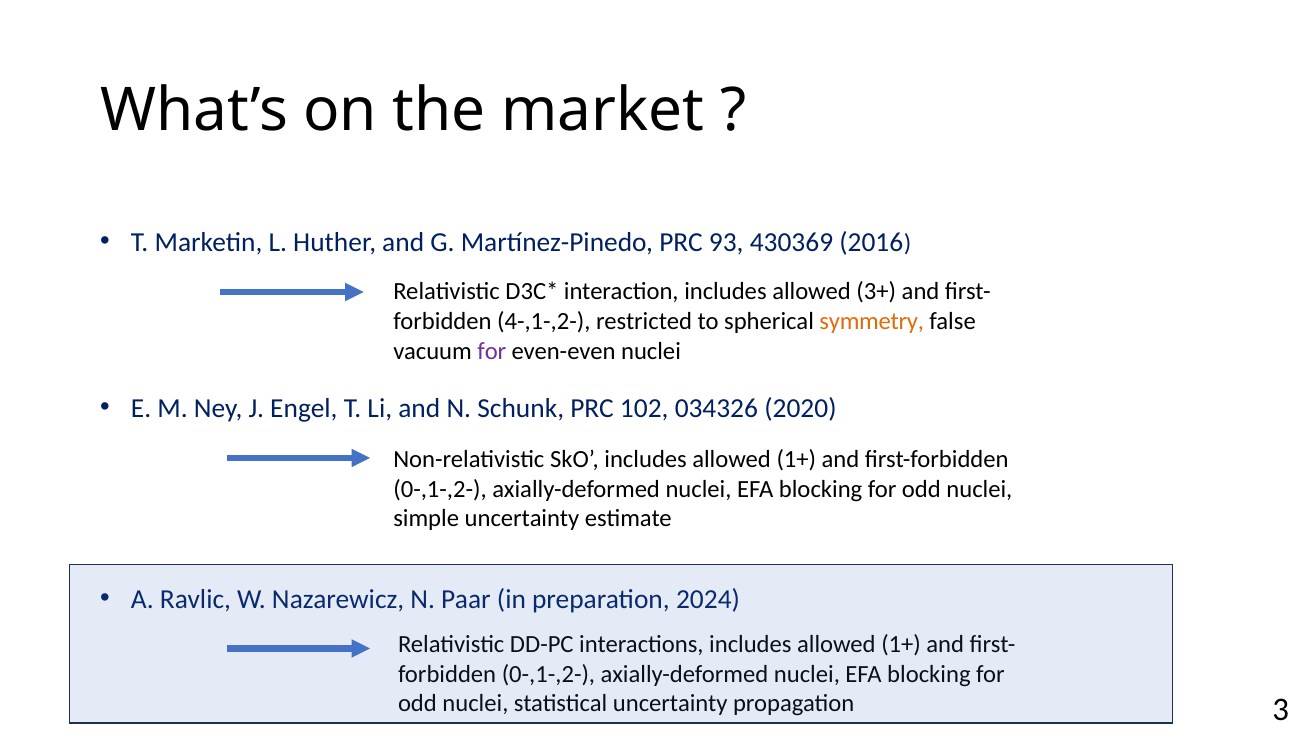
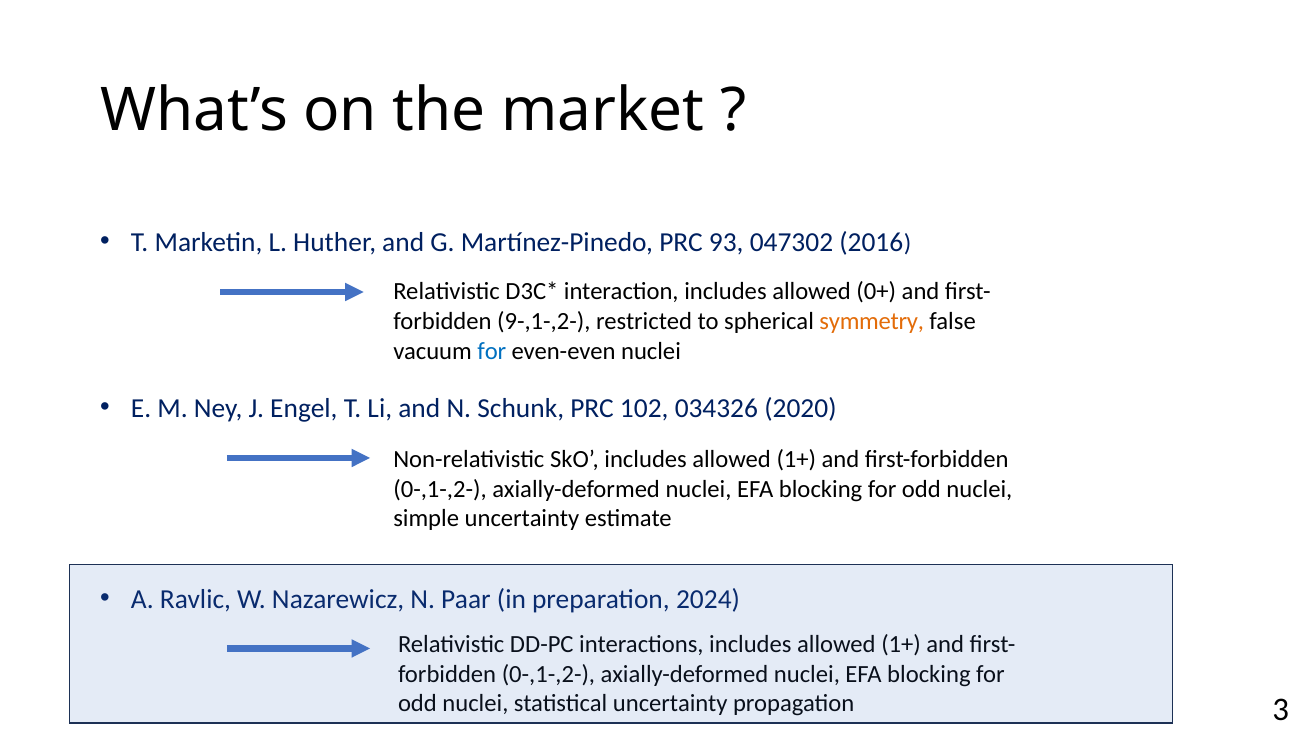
430369: 430369 -> 047302
3+: 3+ -> 0+
4-,1-,2-: 4-,1-,2- -> 9-,1-,2-
for at (492, 351) colour: purple -> blue
